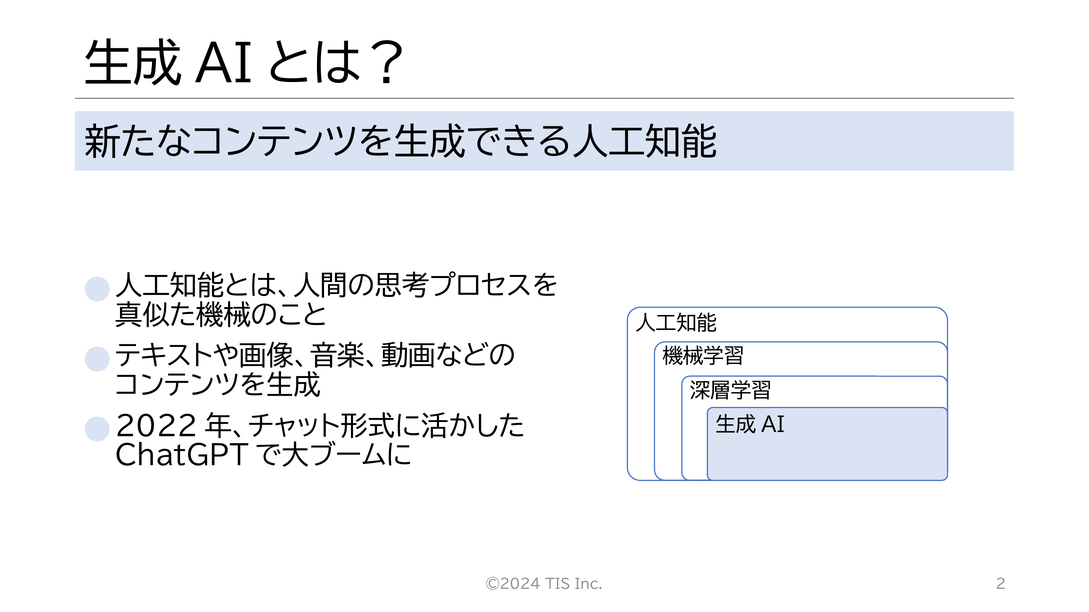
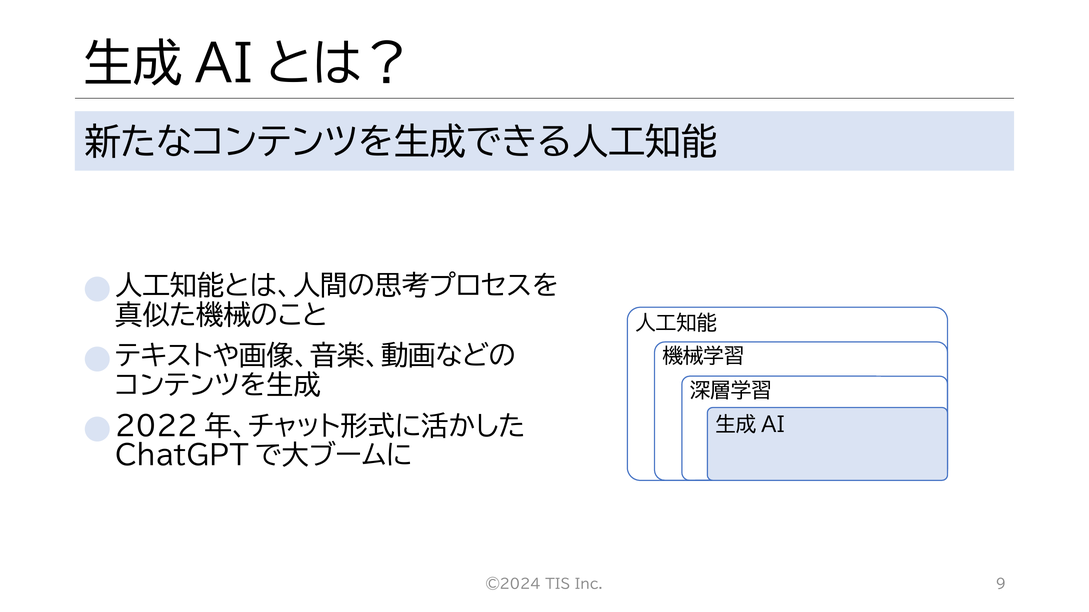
2: 2 -> 9
